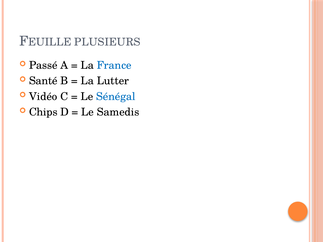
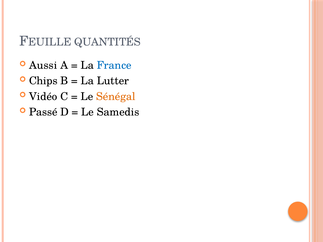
PLUSIEURS: PLUSIEURS -> QUANTITÉS
Passé: Passé -> Aussi
Santé: Santé -> Chips
Sénégal colour: blue -> orange
Chips: Chips -> Passé
